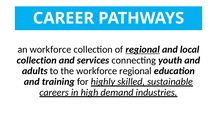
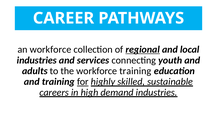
collection at (37, 60): collection -> industries
workforce regional: regional -> training
for underline: none -> present
